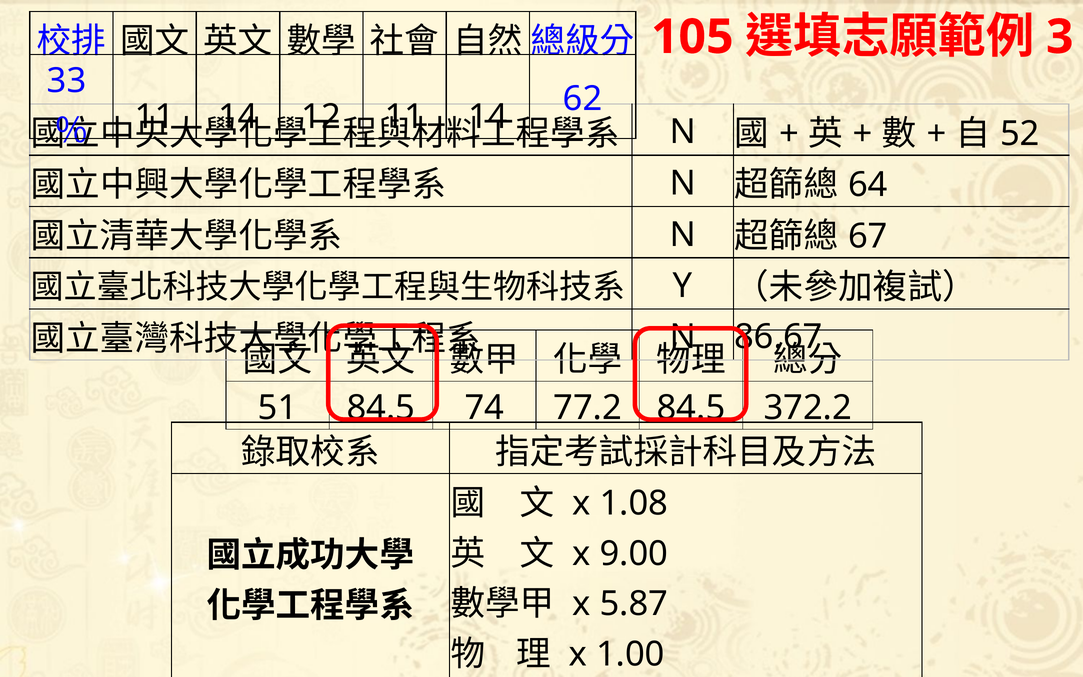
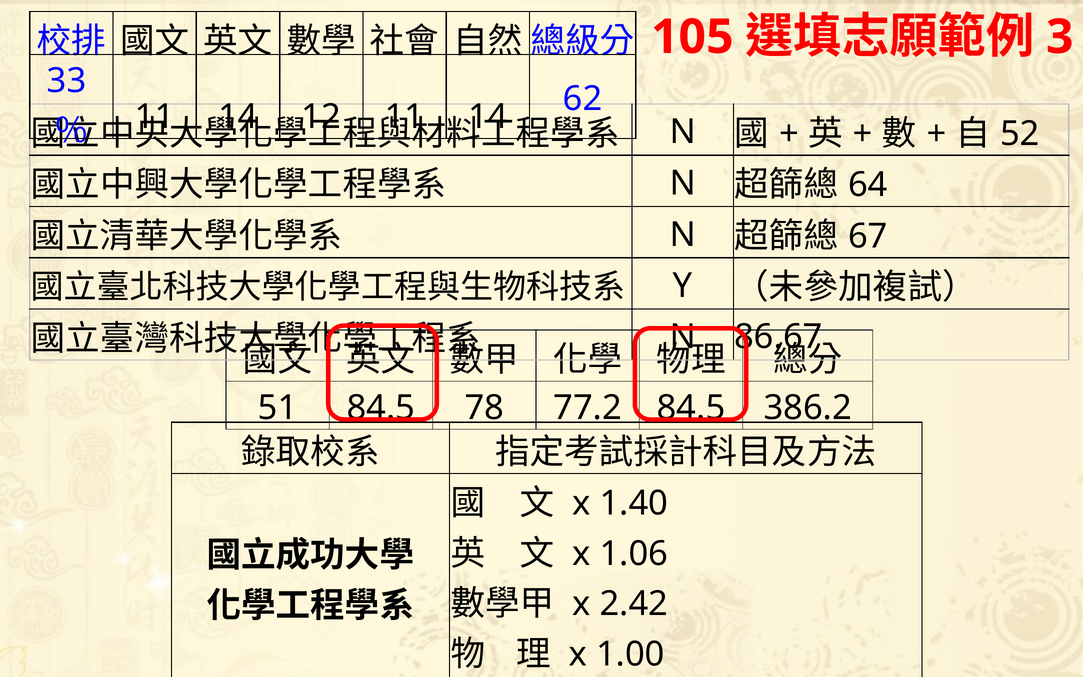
74: 74 -> 78
372.2: 372.2 -> 386.2
1.08: 1.08 -> 1.40
9.00: 9.00 -> 1.06
5.87: 5.87 -> 2.42
